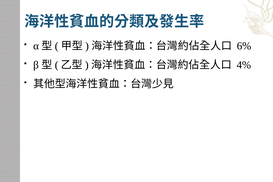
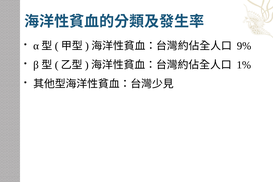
6%: 6% -> 9%
4%: 4% -> 1%
